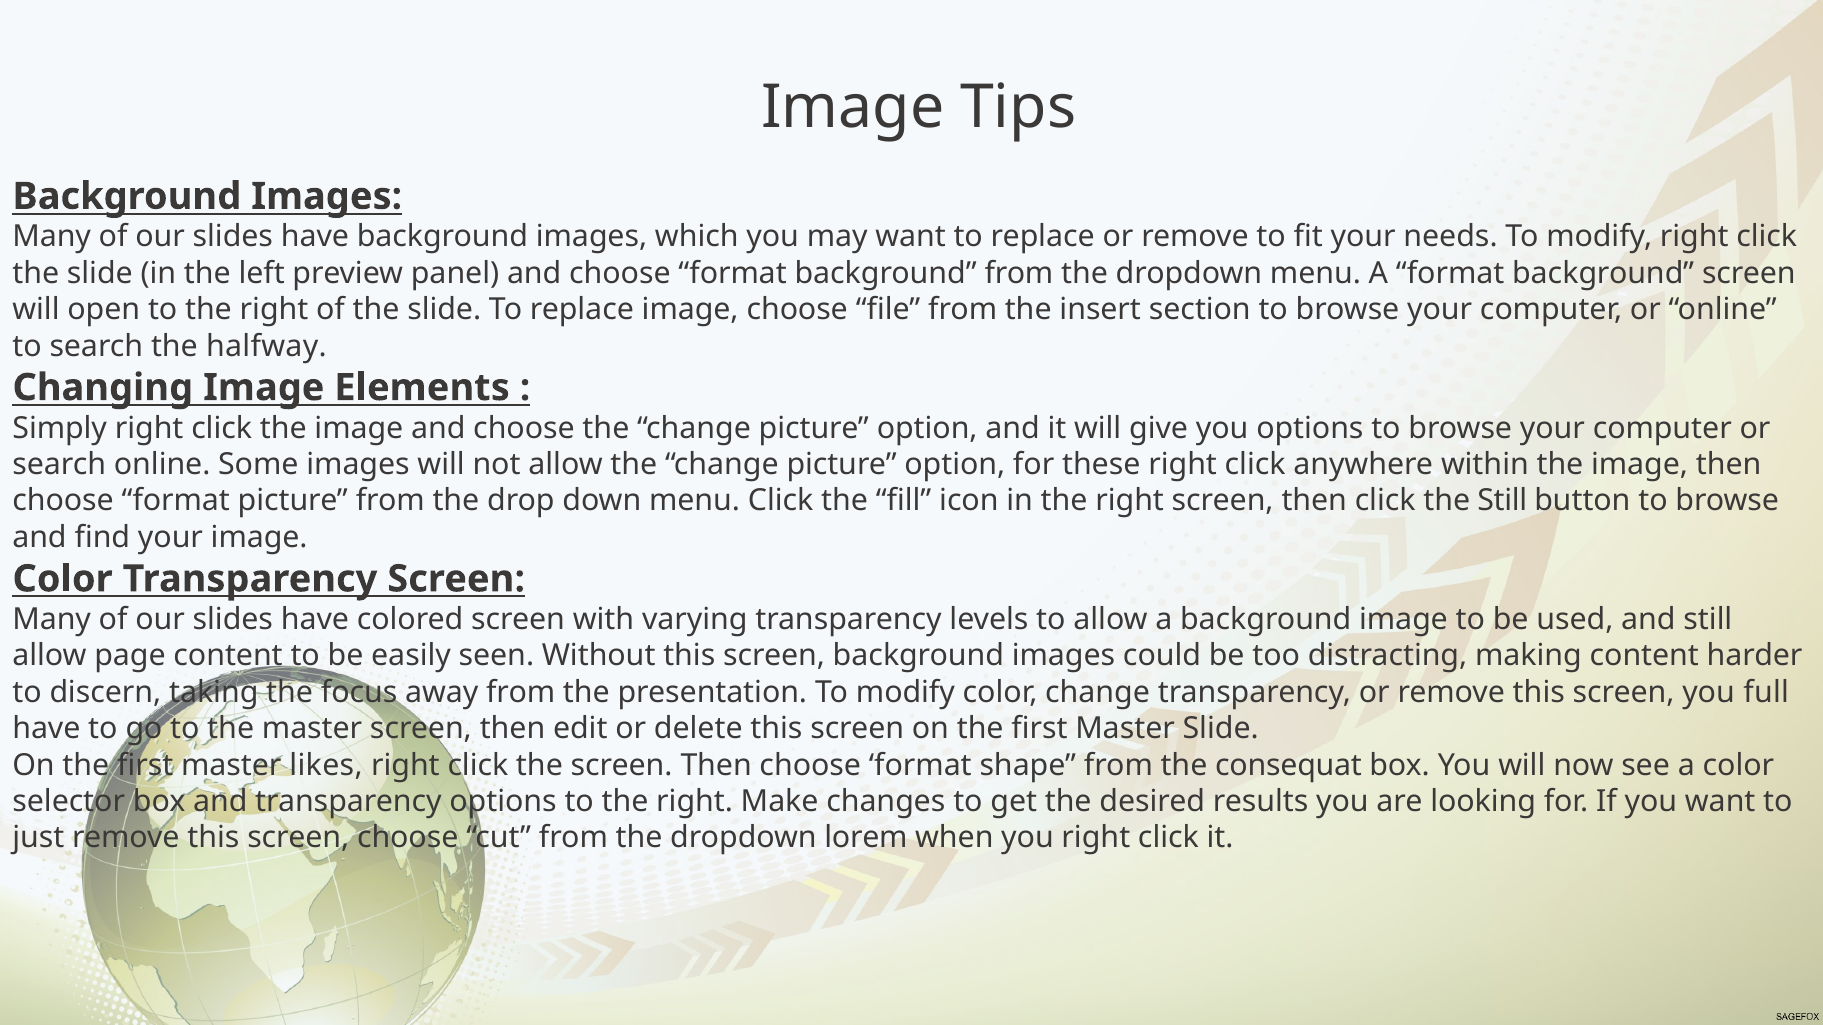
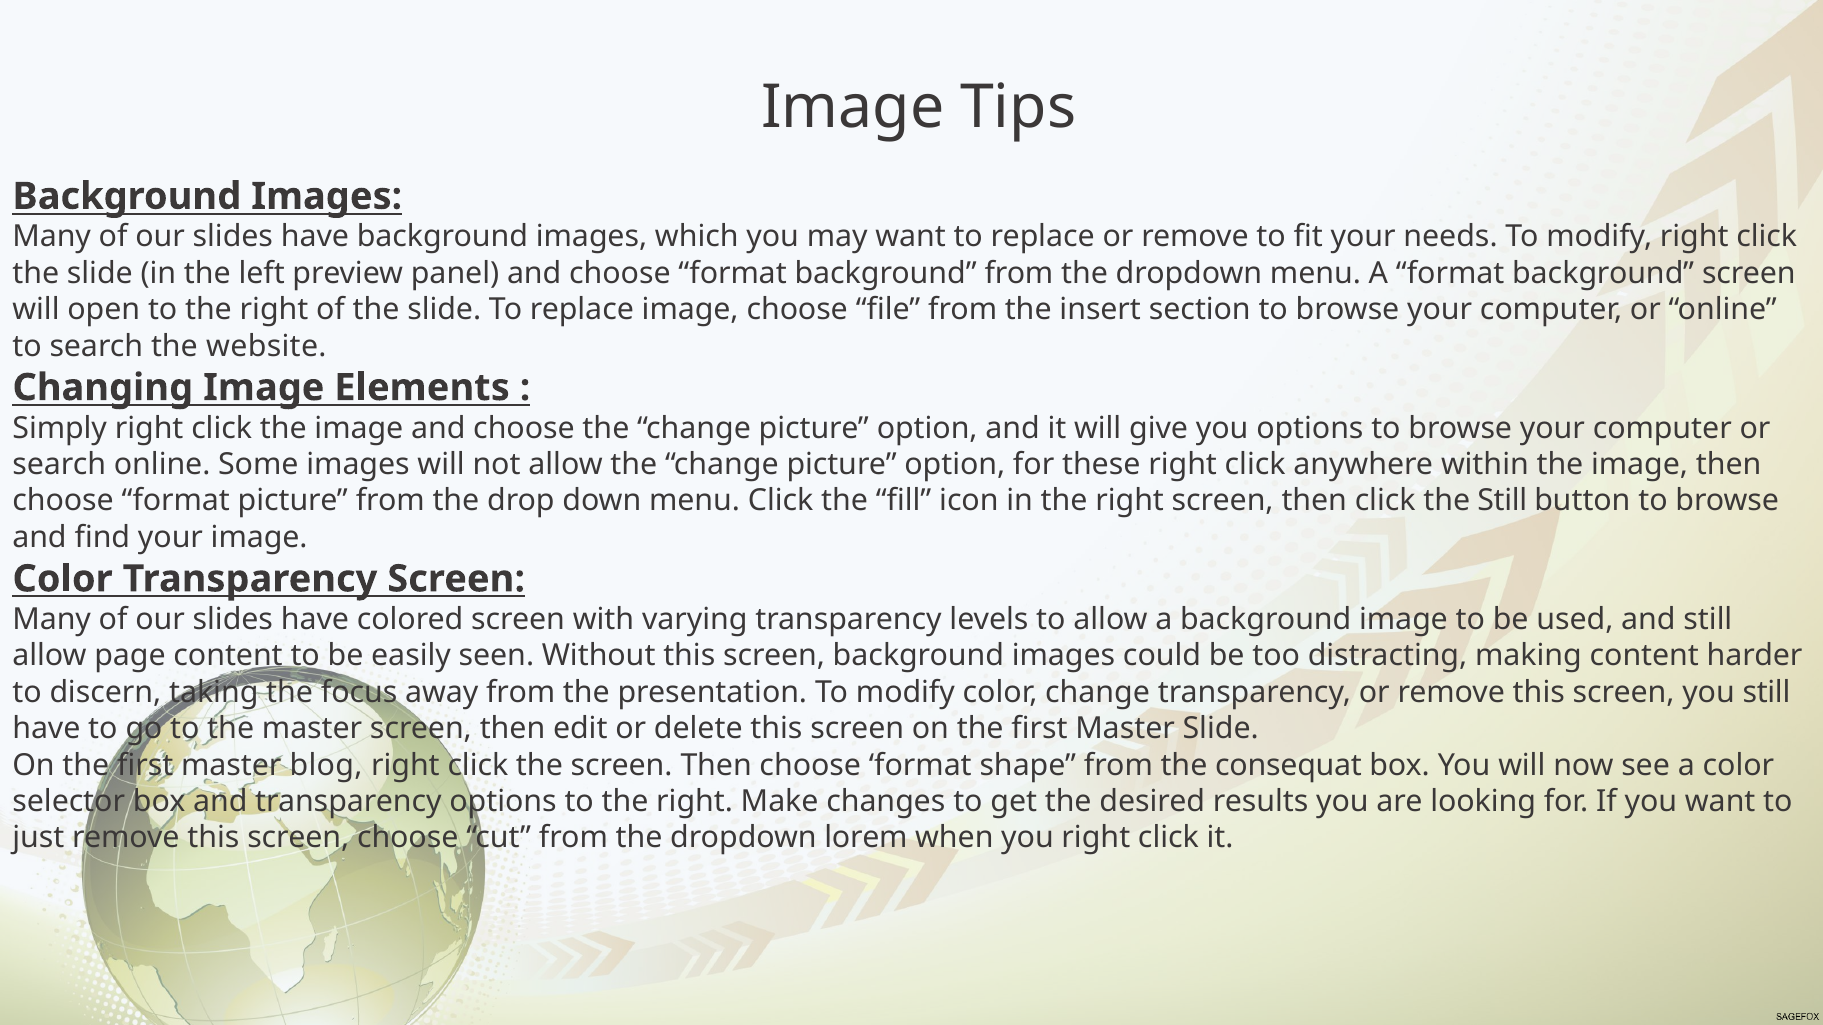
halfway: halfway -> website
you full: full -> still
likes: likes -> blog
